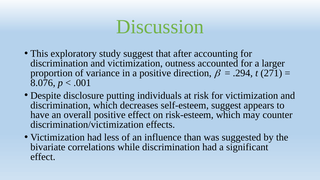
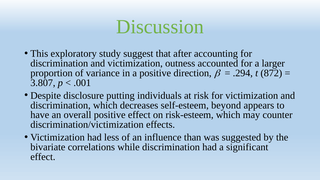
271: 271 -> 872
8.076: 8.076 -> 3.807
self-esteem suggest: suggest -> beyond
